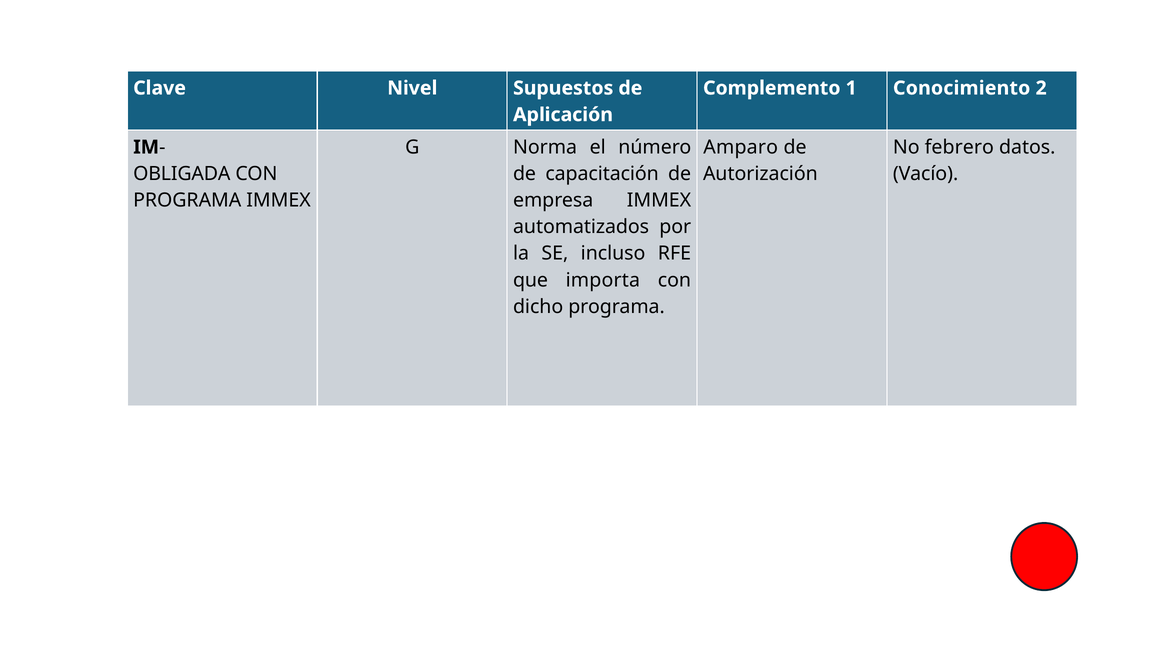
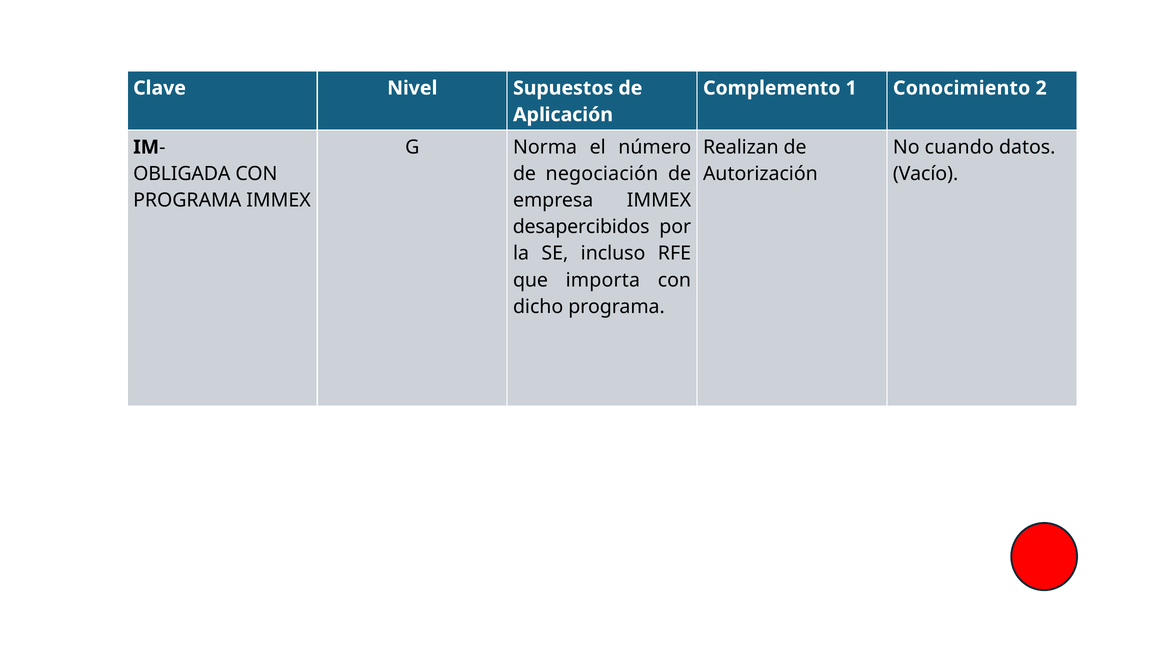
Amparo: Amparo -> Realizan
febrero: febrero -> cuando
capacitación: capacitación -> negociación
automatizados: automatizados -> desapercibidos
